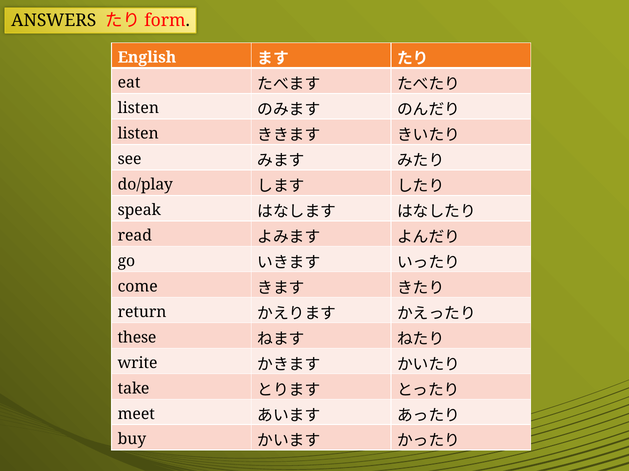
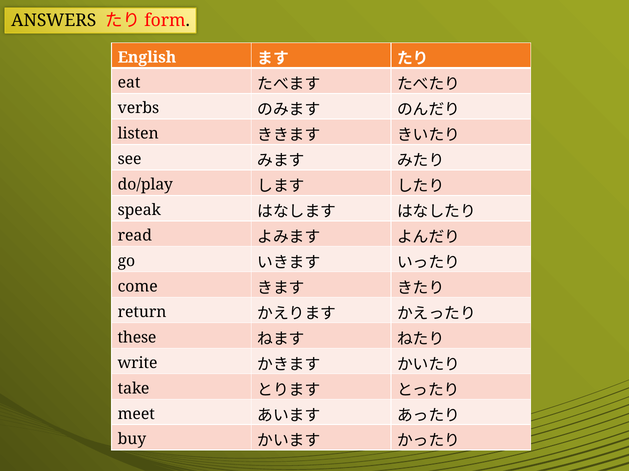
listen at (138, 108): listen -> verbs
